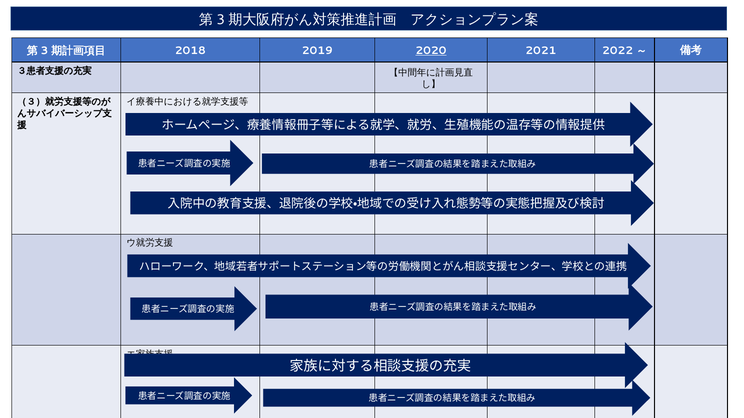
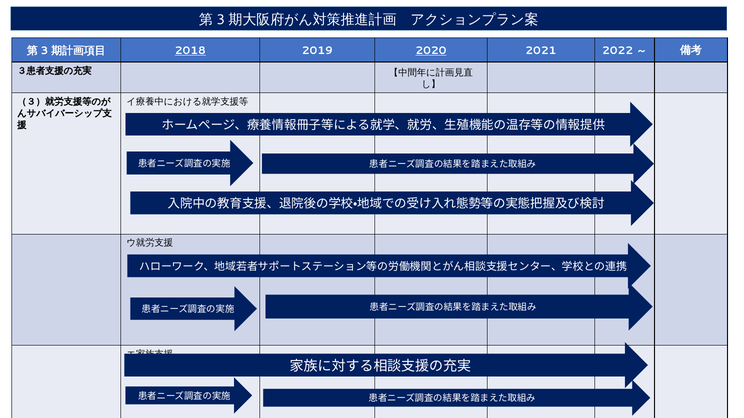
2018 underline: none -> present
